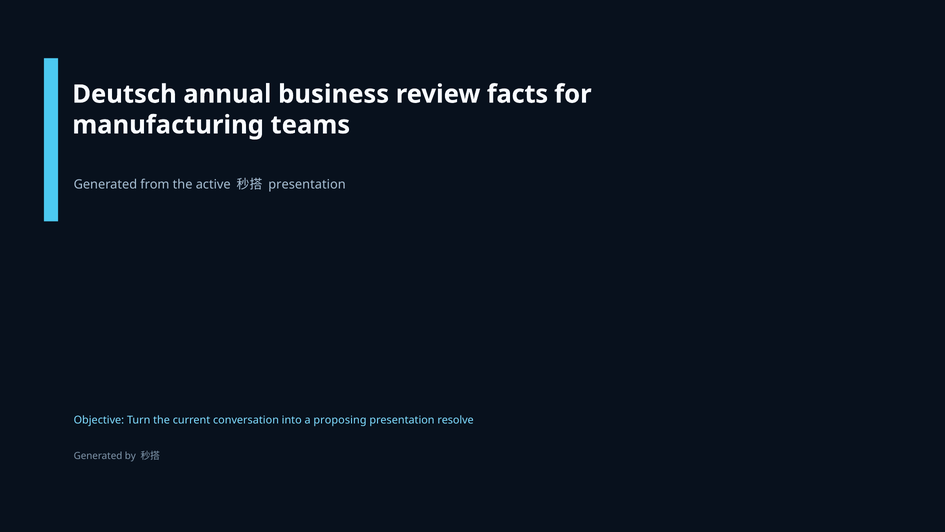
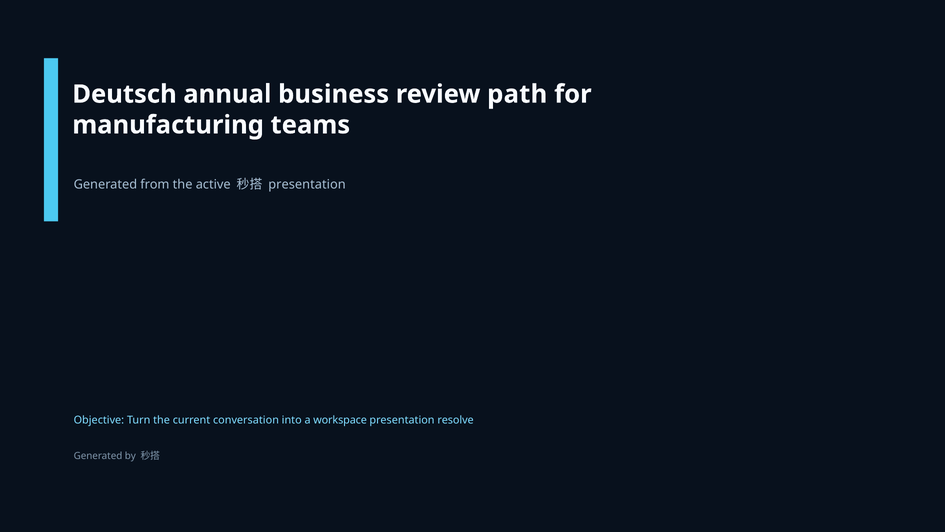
facts: facts -> path
proposing: proposing -> workspace
